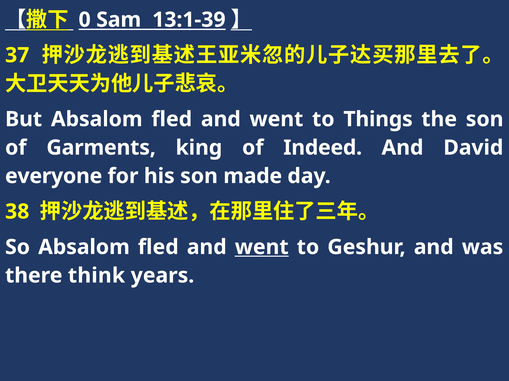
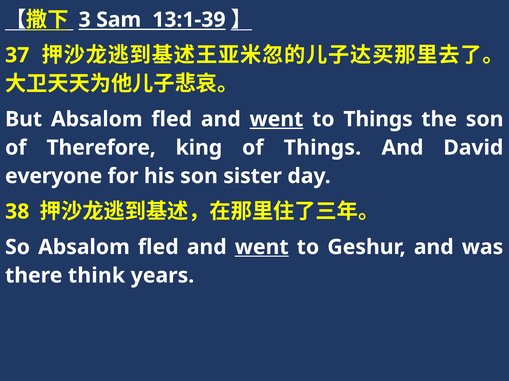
0: 0 -> 3
went at (276, 119) underline: none -> present
Garments: Garments -> Therefore
of Indeed: Indeed -> Things
made: made -> sister
